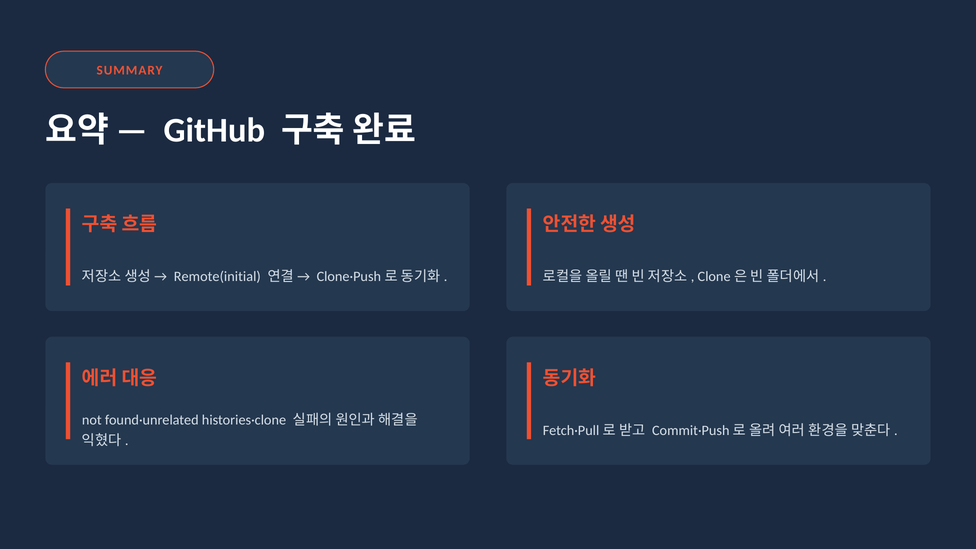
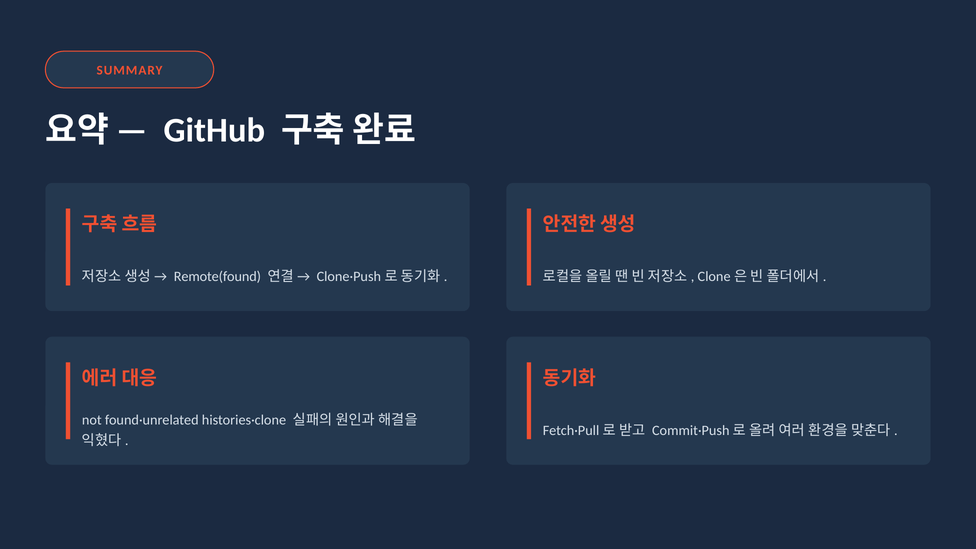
Remote(initial: Remote(initial -> Remote(found
